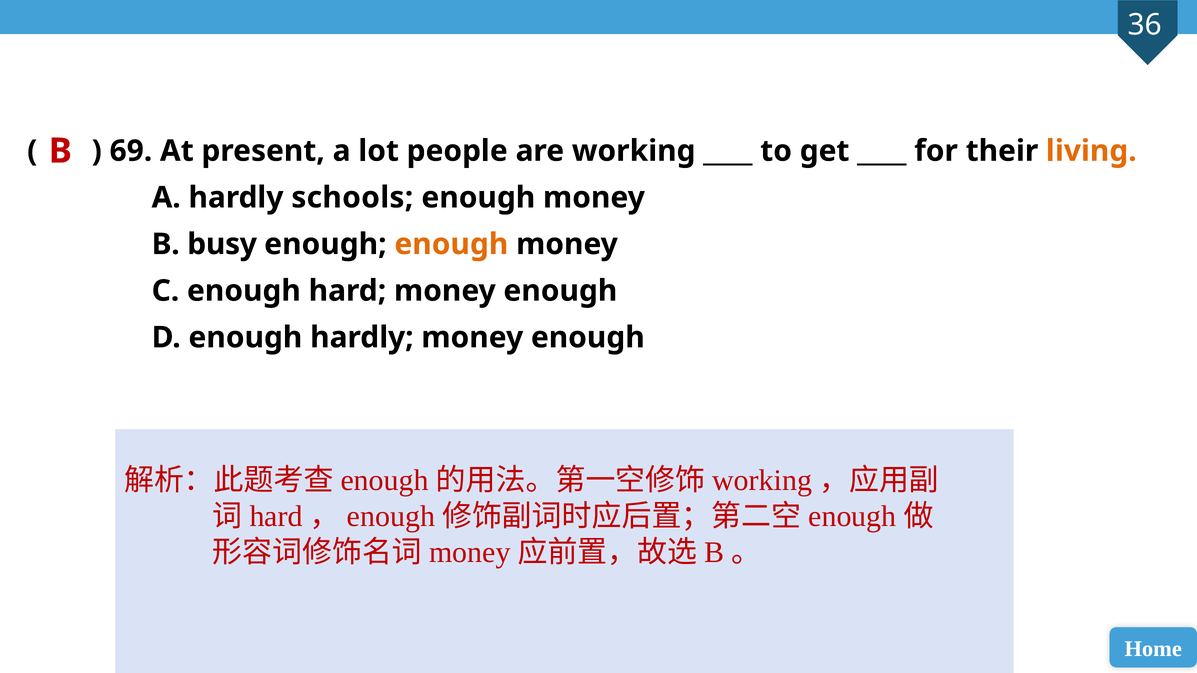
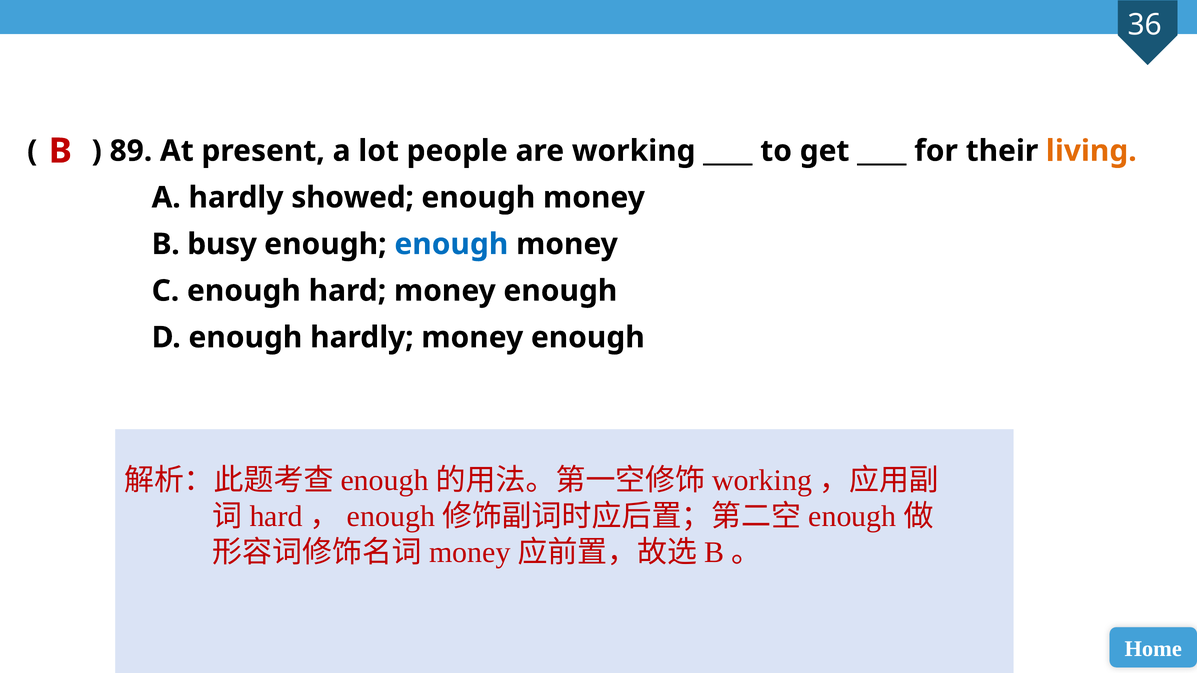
69: 69 -> 89
schools: schools -> showed
enough at (451, 244) colour: orange -> blue
